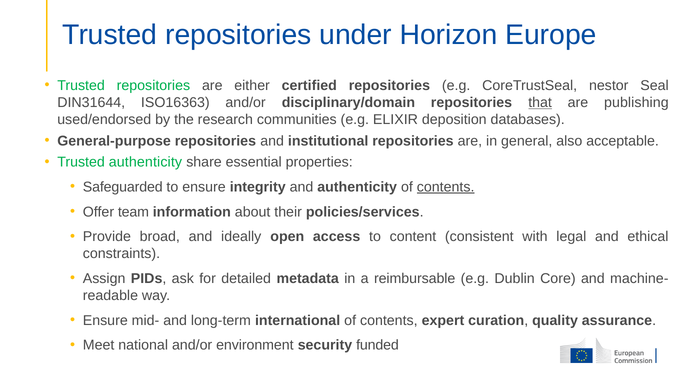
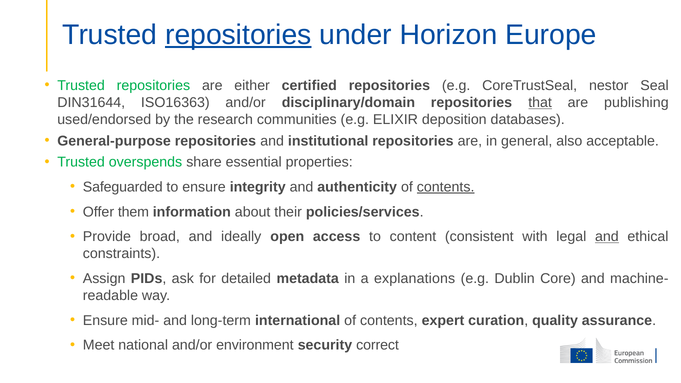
repositories at (238, 35) underline: none -> present
Trusted authenticity: authenticity -> overspends
team: team -> them
and at (607, 237) underline: none -> present
reimbursable: reimbursable -> explanations
funded: funded -> correct
